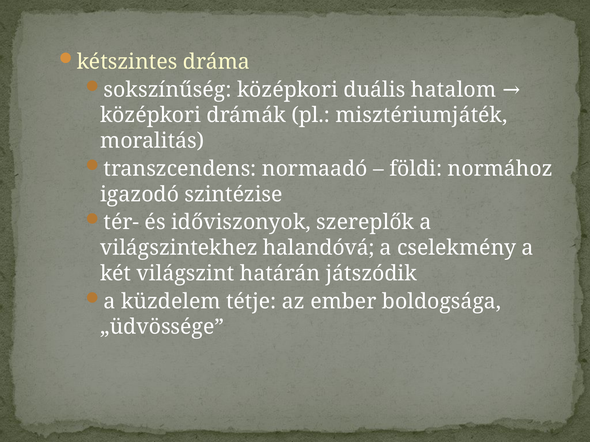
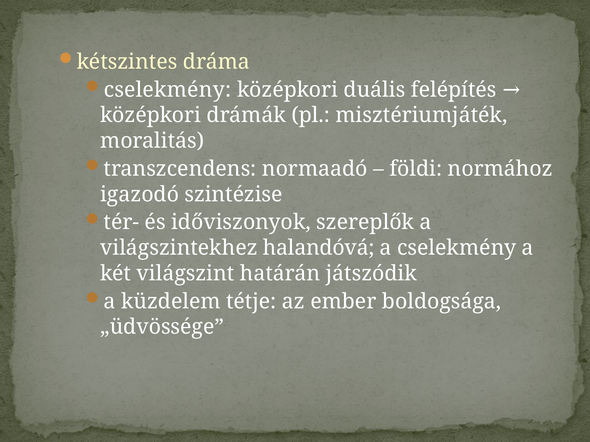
sokszínűség at (168, 90): sokszínűség -> cselekmény
hatalom: hatalom -> felépítés
